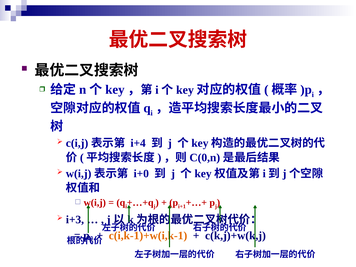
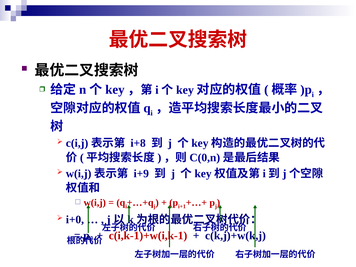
i+4: i+4 -> i+8
i+0: i+0 -> i+9
i+3: i+3 -> i+0
c(i,k-1)+w(i,k-1 colour: orange -> red
